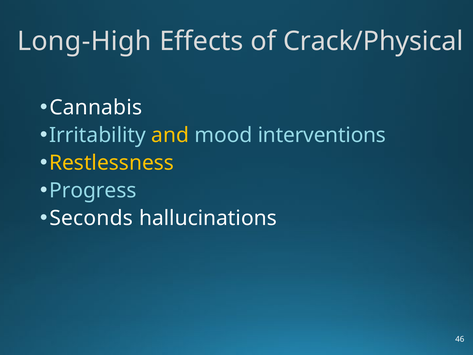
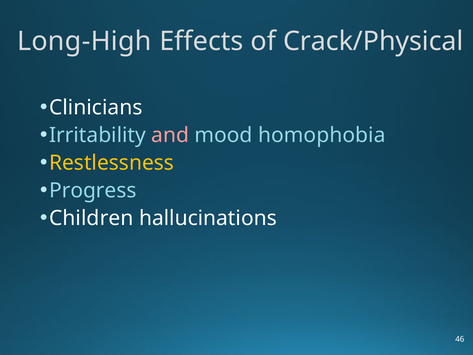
Cannabis: Cannabis -> Clinicians
and colour: yellow -> pink
interventions: interventions -> homophobia
Seconds: Seconds -> Children
